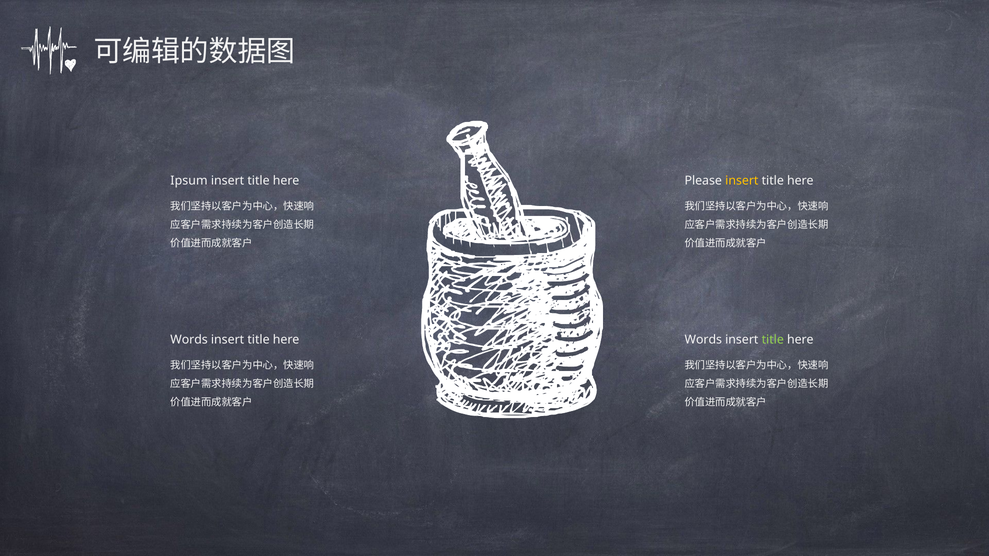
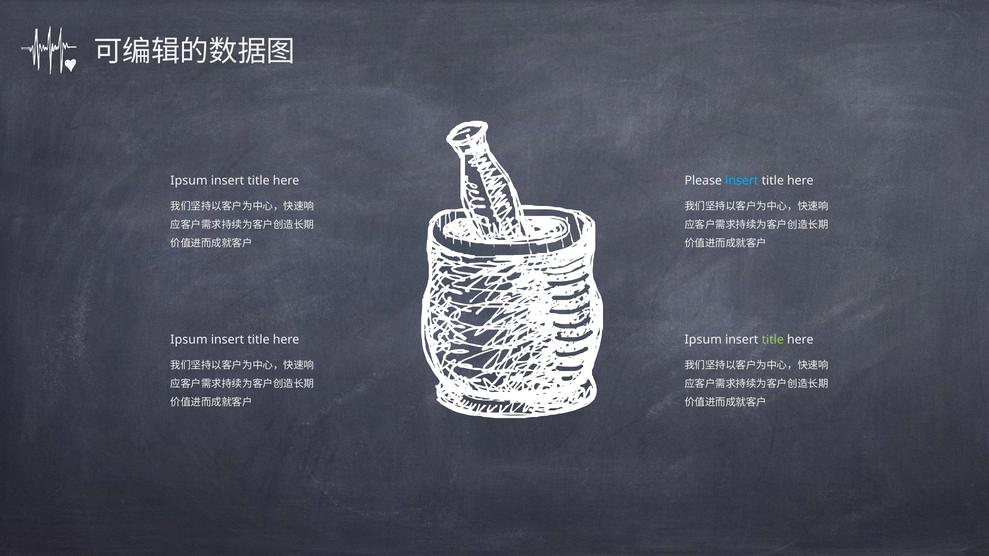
insert at (742, 181) colour: yellow -> light blue
Words at (189, 340): Words -> Ipsum
Words at (703, 340): Words -> Ipsum
